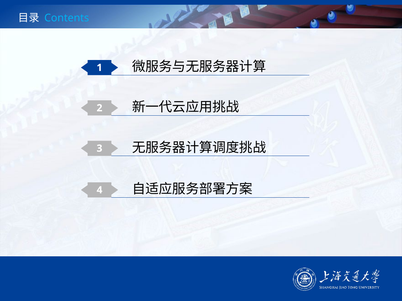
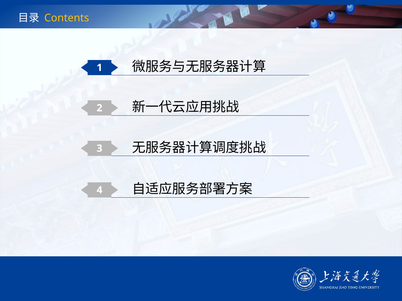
Contents colour: light blue -> yellow
